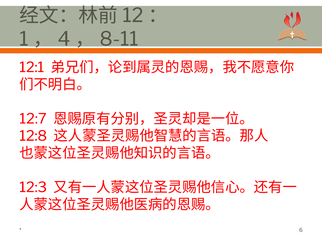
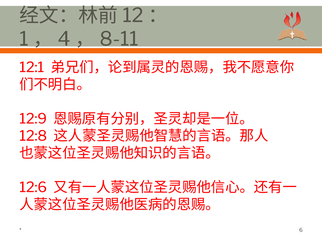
12:7: 12:7 -> 12:9
12:3: 12:3 -> 12:6
